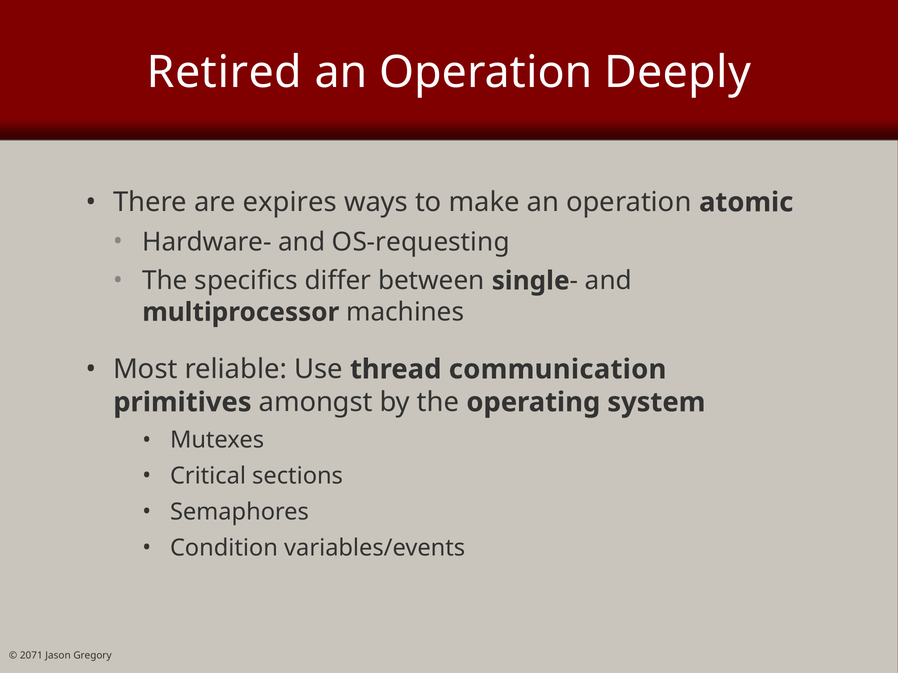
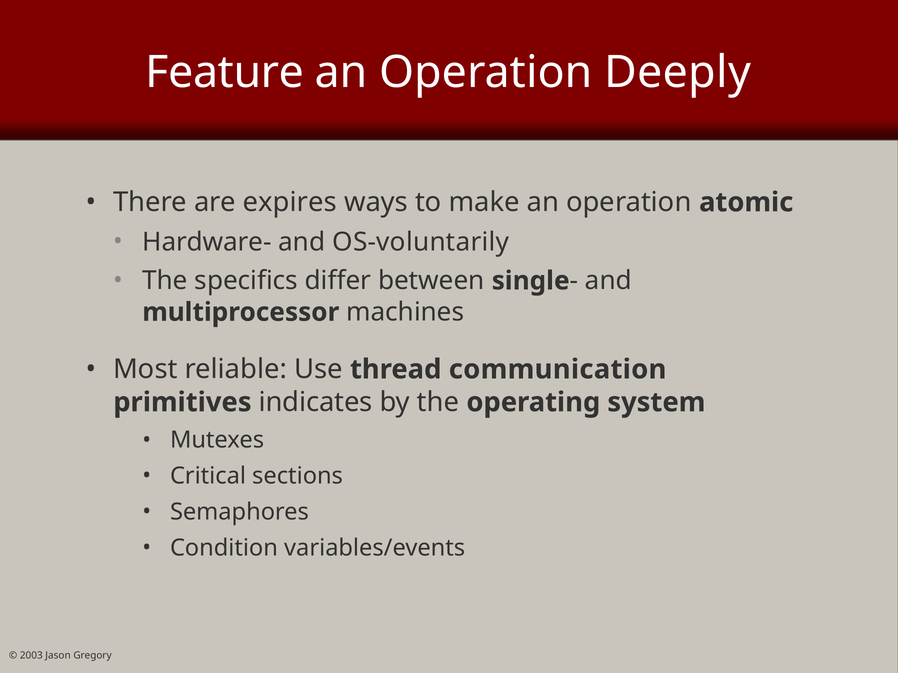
Retired: Retired -> Feature
OS-requesting: OS-requesting -> OS-voluntarily
amongst: amongst -> indicates
2071: 2071 -> 2003
